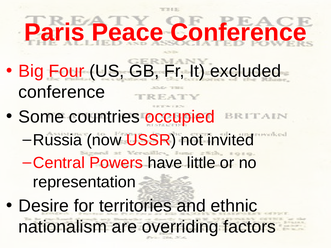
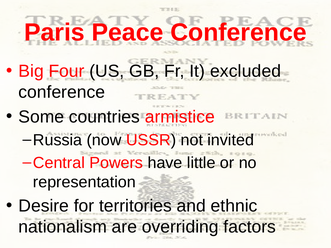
occupied: occupied -> armistice
